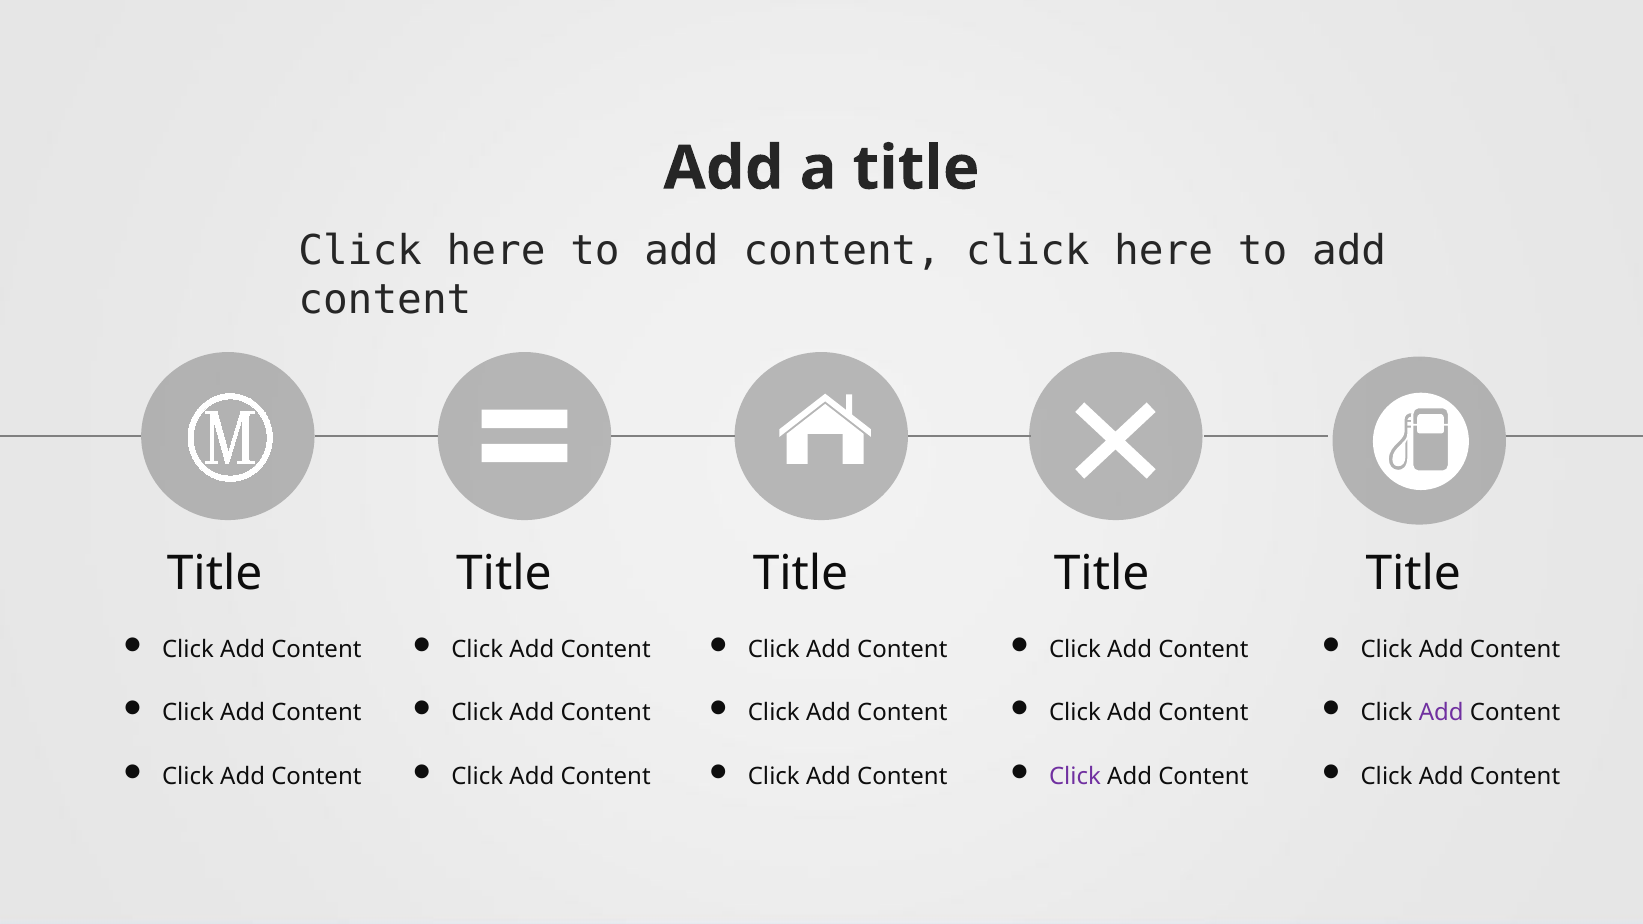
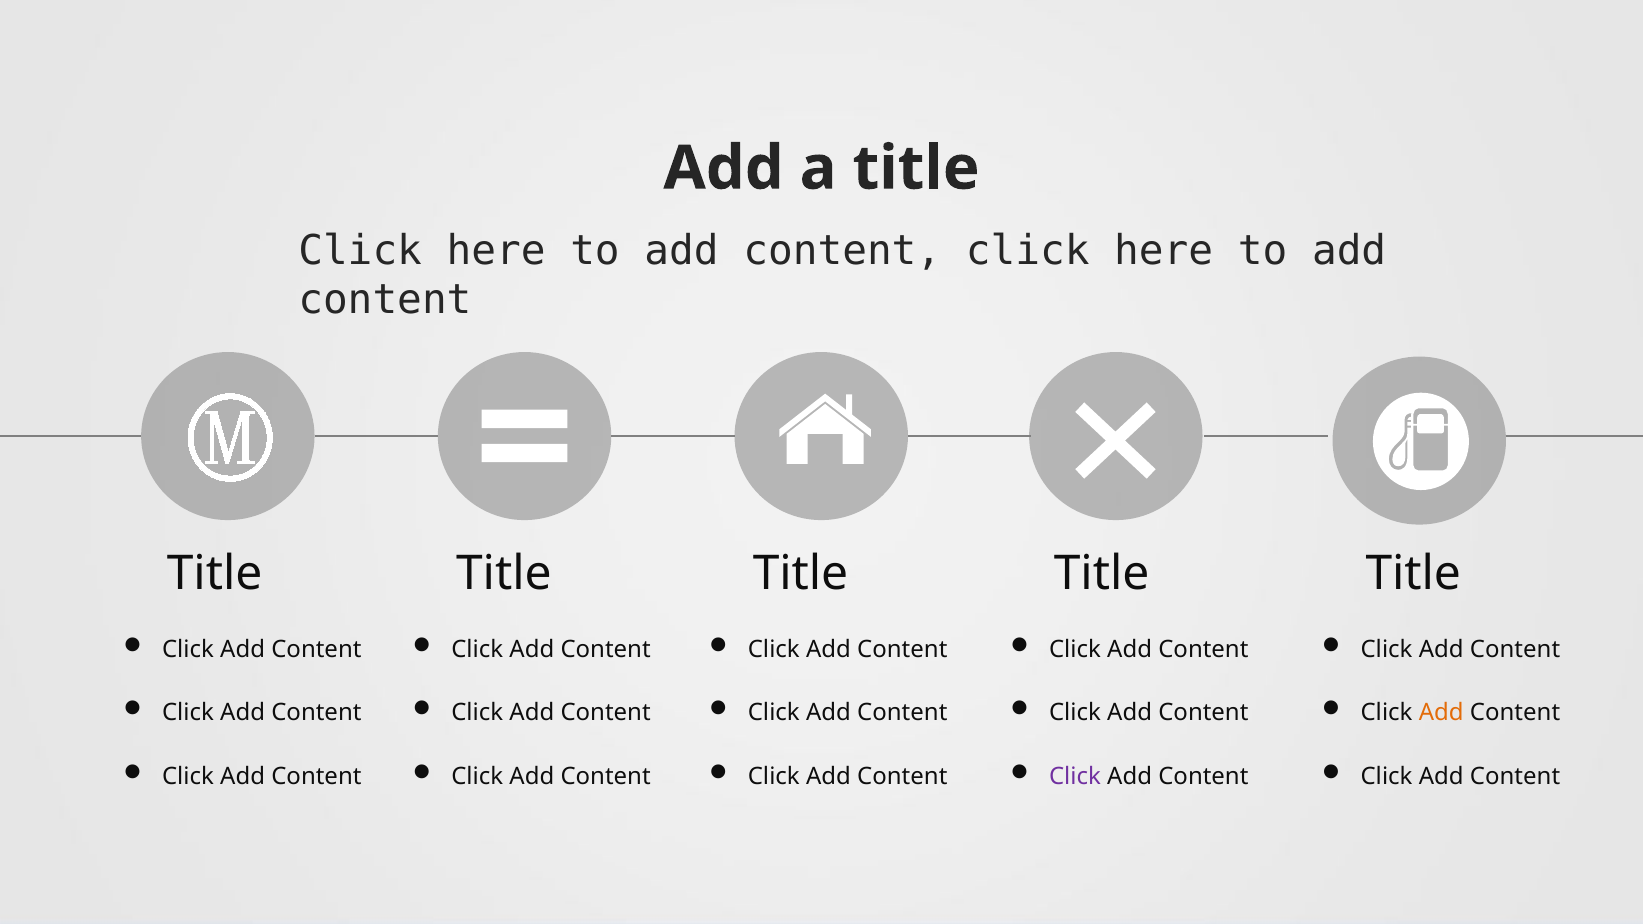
Add at (1441, 713) colour: purple -> orange
